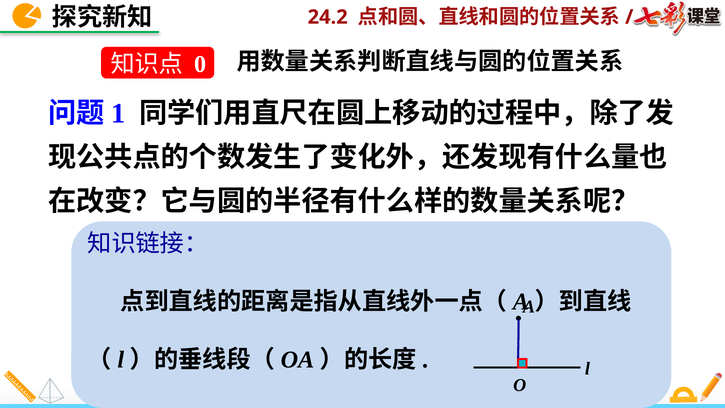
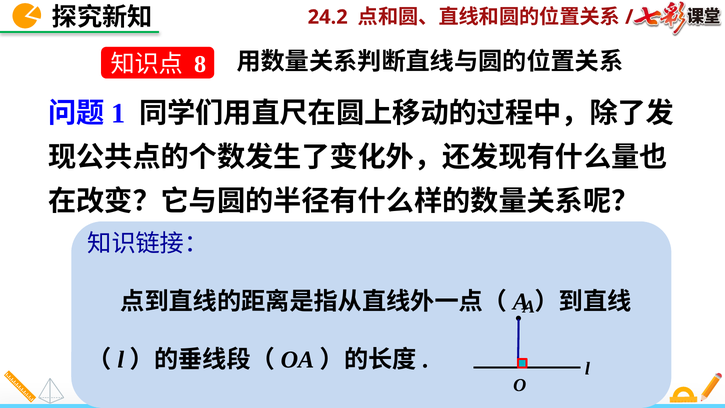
0: 0 -> 8
